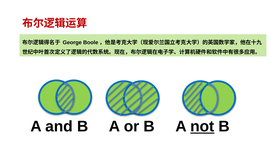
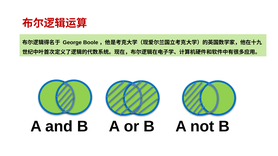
not underline: present -> none
